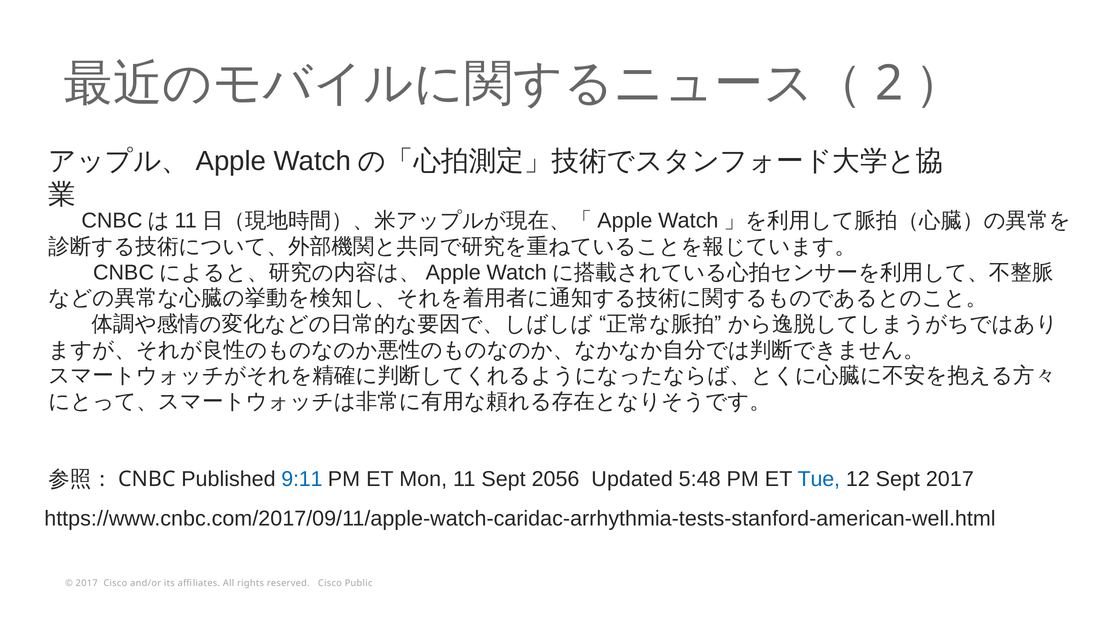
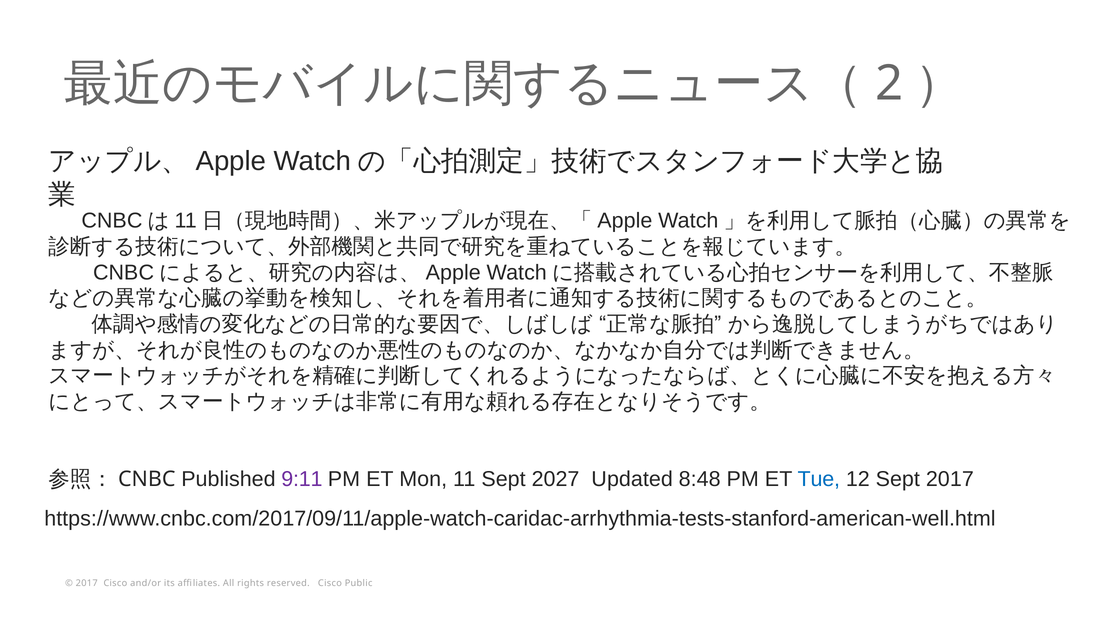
9:11 colour: blue -> purple
2056: 2056 -> 2027
5:48: 5:48 -> 8:48
